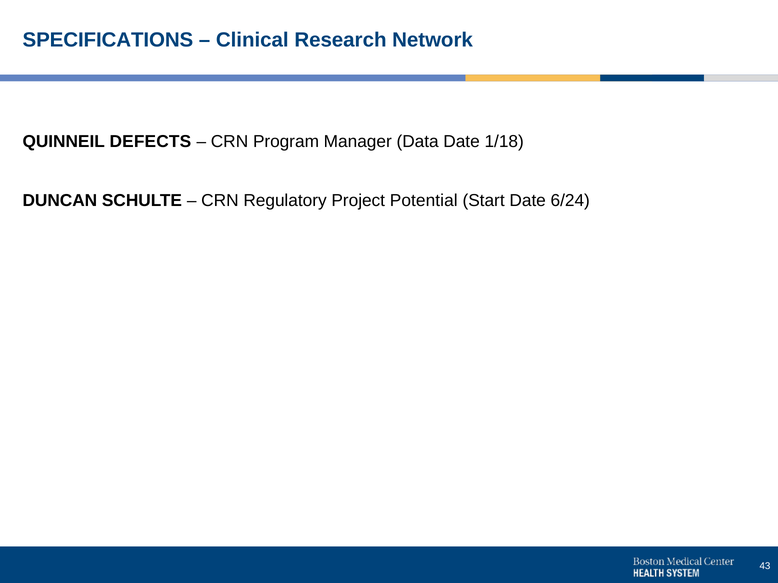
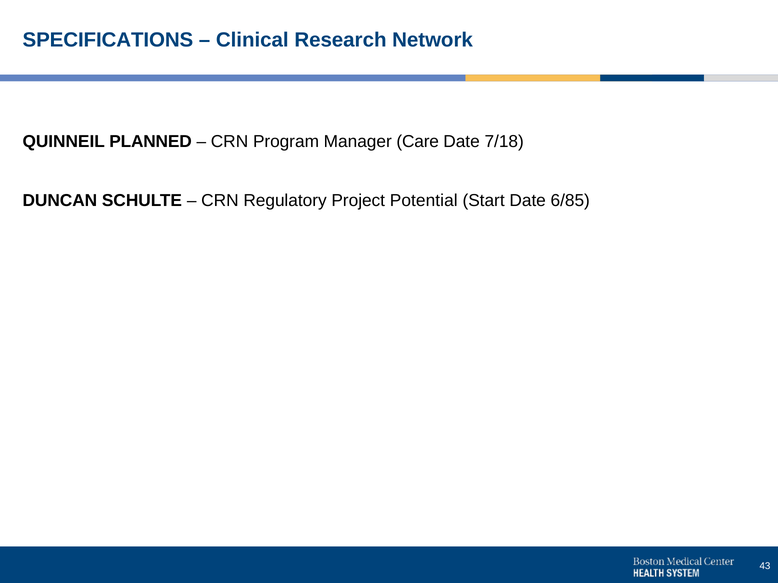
DEFECTS: DEFECTS -> PLANNED
Data: Data -> Care
1/18: 1/18 -> 7/18
6/24: 6/24 -> 6/85
